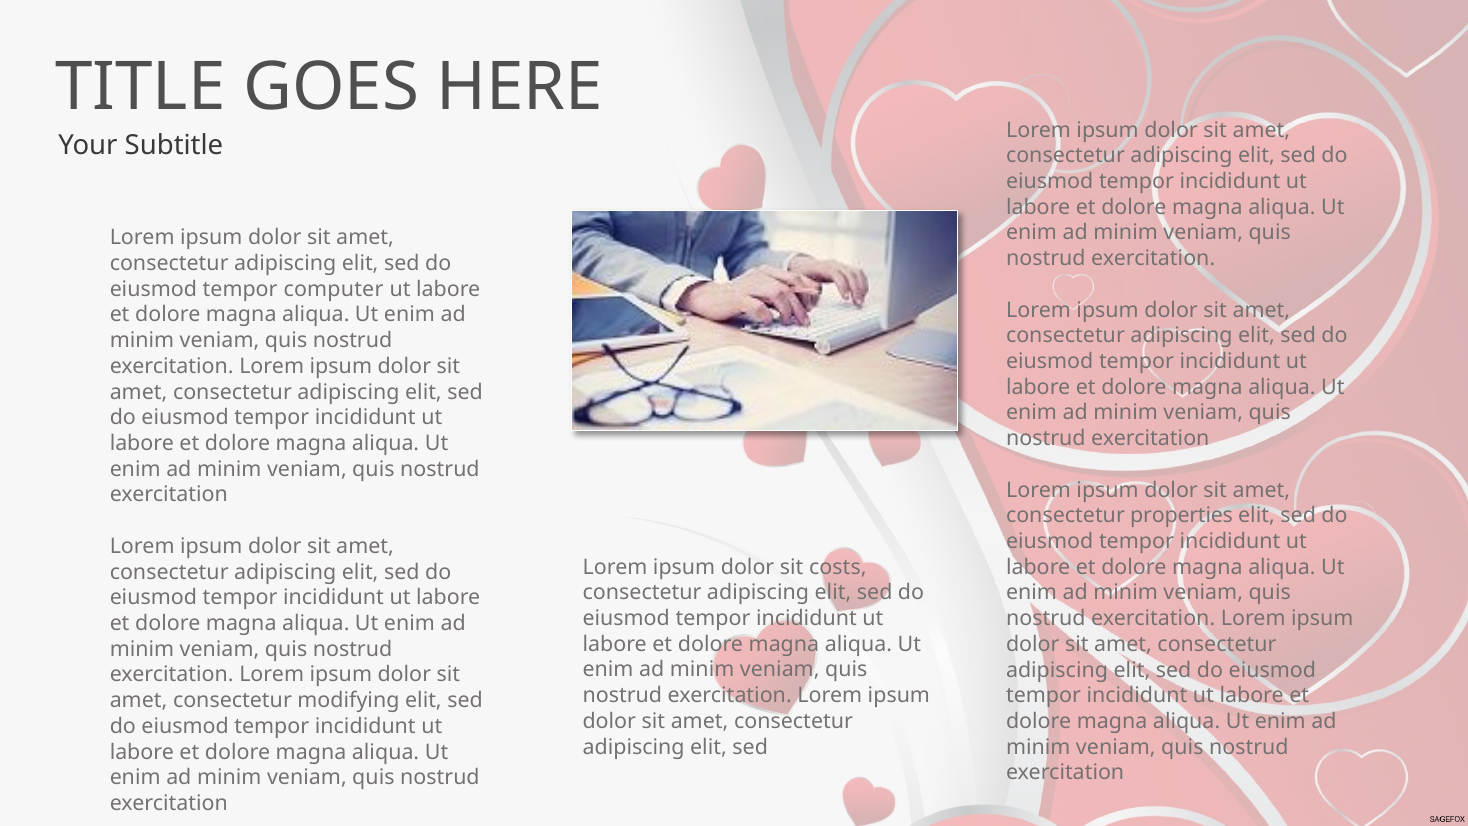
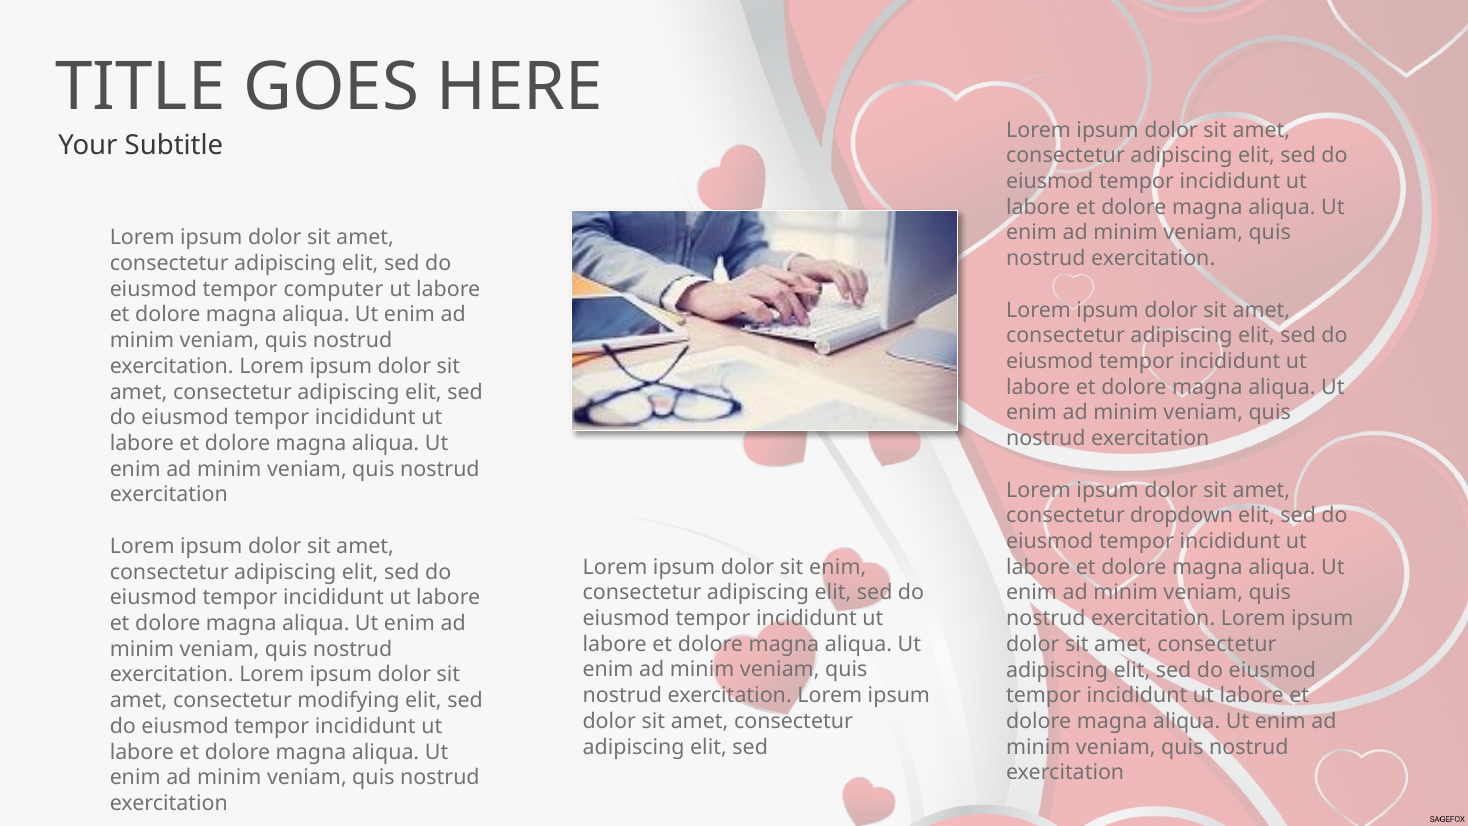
properties: properties -> dropdown
sit costs: costs -> enim
